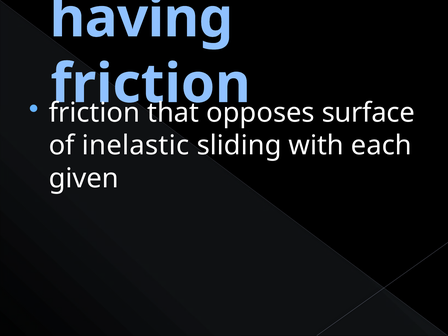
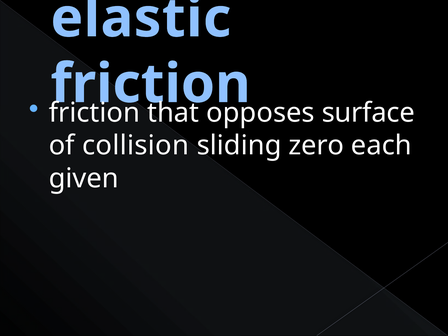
having: having -> elastic
inelastic: inelastic -> collision
with: with -> zero
